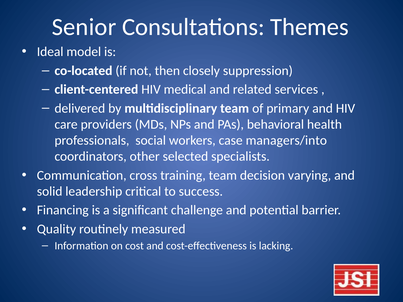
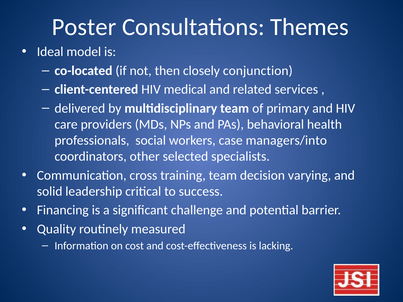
Senior: Senior -> Poster
suppression: suppression -> conjunction
